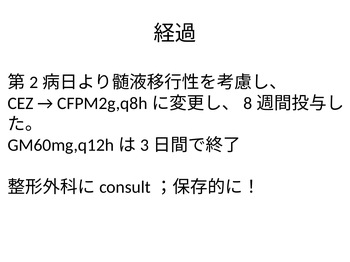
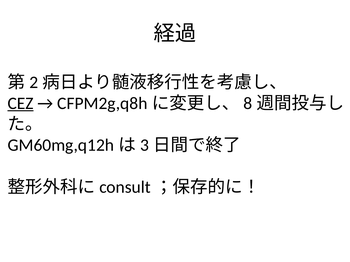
CEZ underline: none -> present
